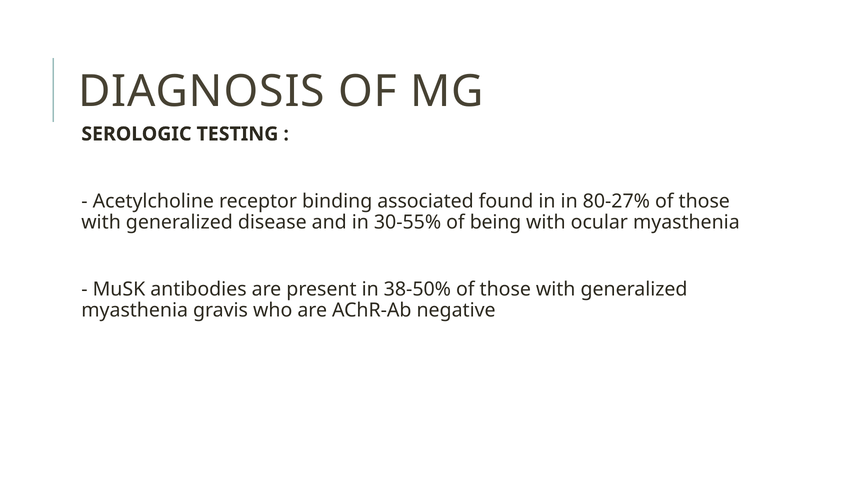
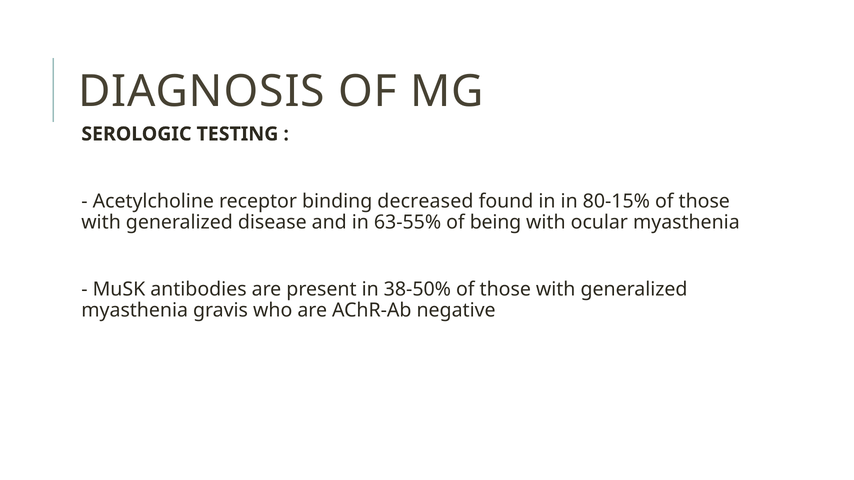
associated: associated -> decreased
80-27%: 80-27% -> 80-15%
30-55%: 30-55% -> 63-55%
